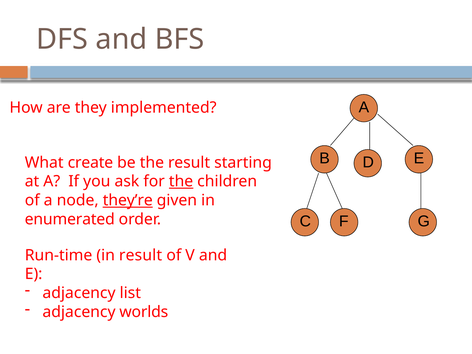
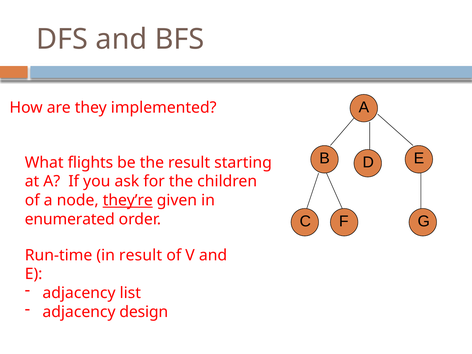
create: create -> flights
the at (181, 181) underline: present -> none
worlds: worlds -> design
